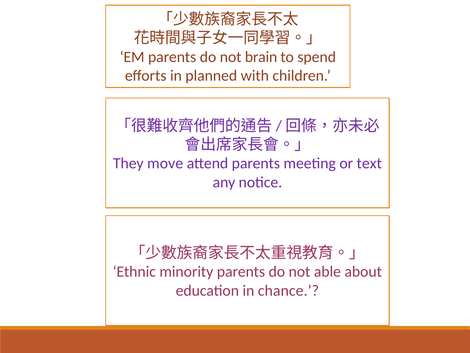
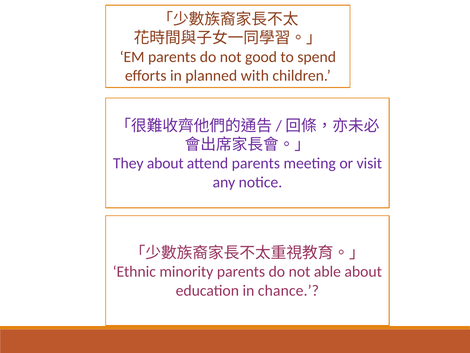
brain: brain -> good
They move: move -> about
text: text -> visit
